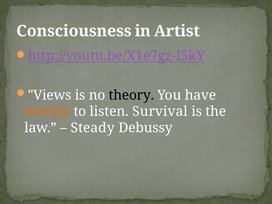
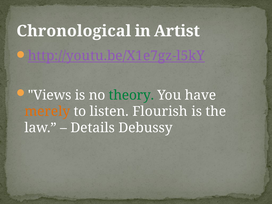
Consciousness: Consciousness -> Chronological
theory colour: black -> green
Survival: Survival -> Flourish
Steady: Steady -> Details
